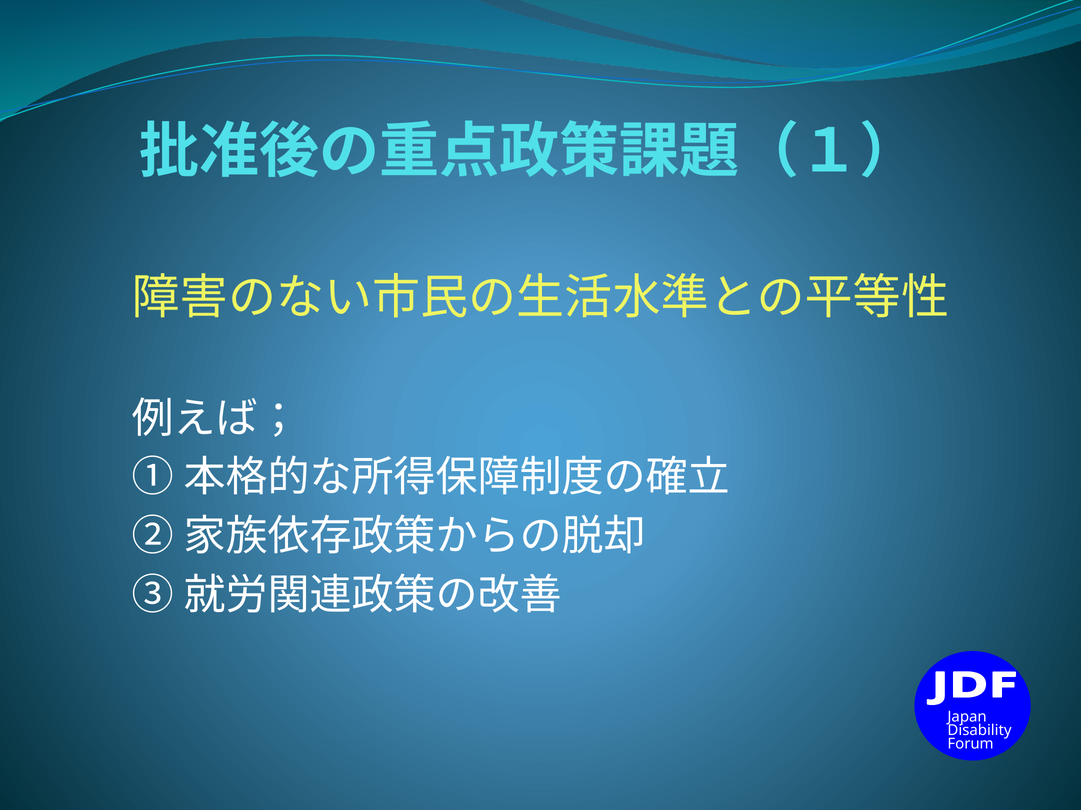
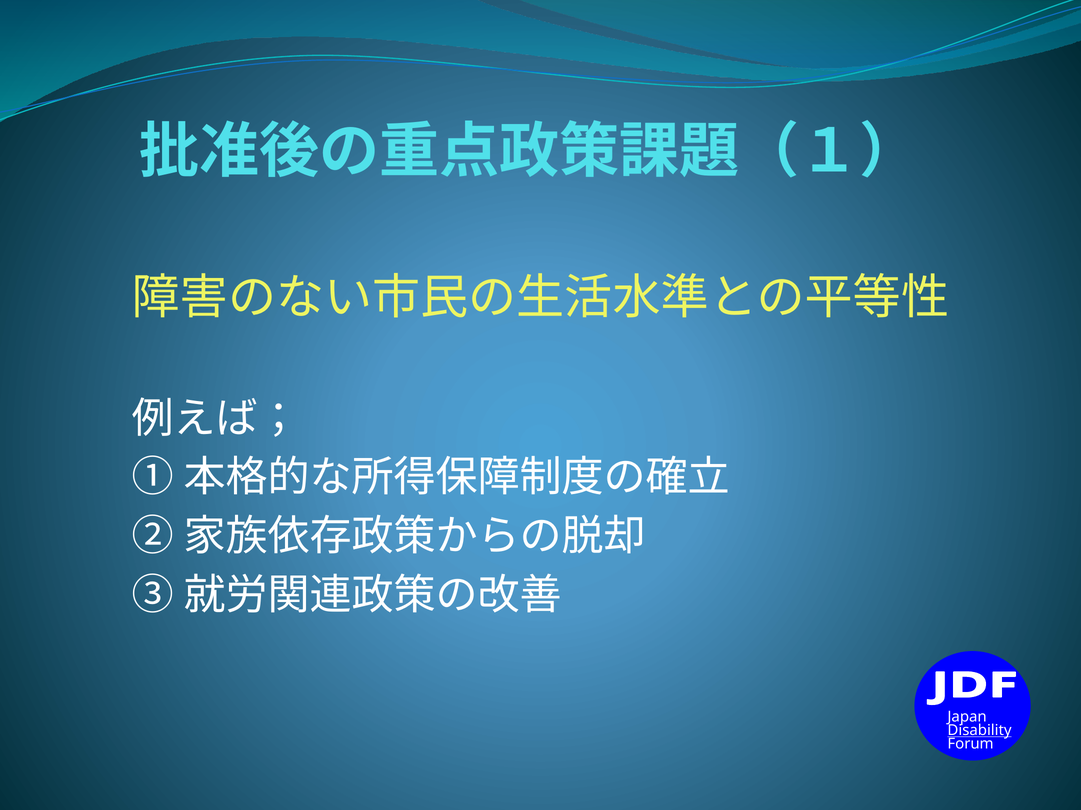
Disability underline: none -> present
